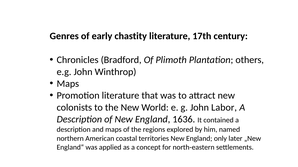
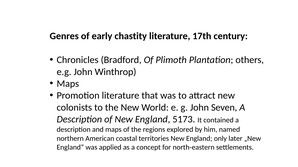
Labor: Labor -> Seven
1636: 1636 -> 5173
